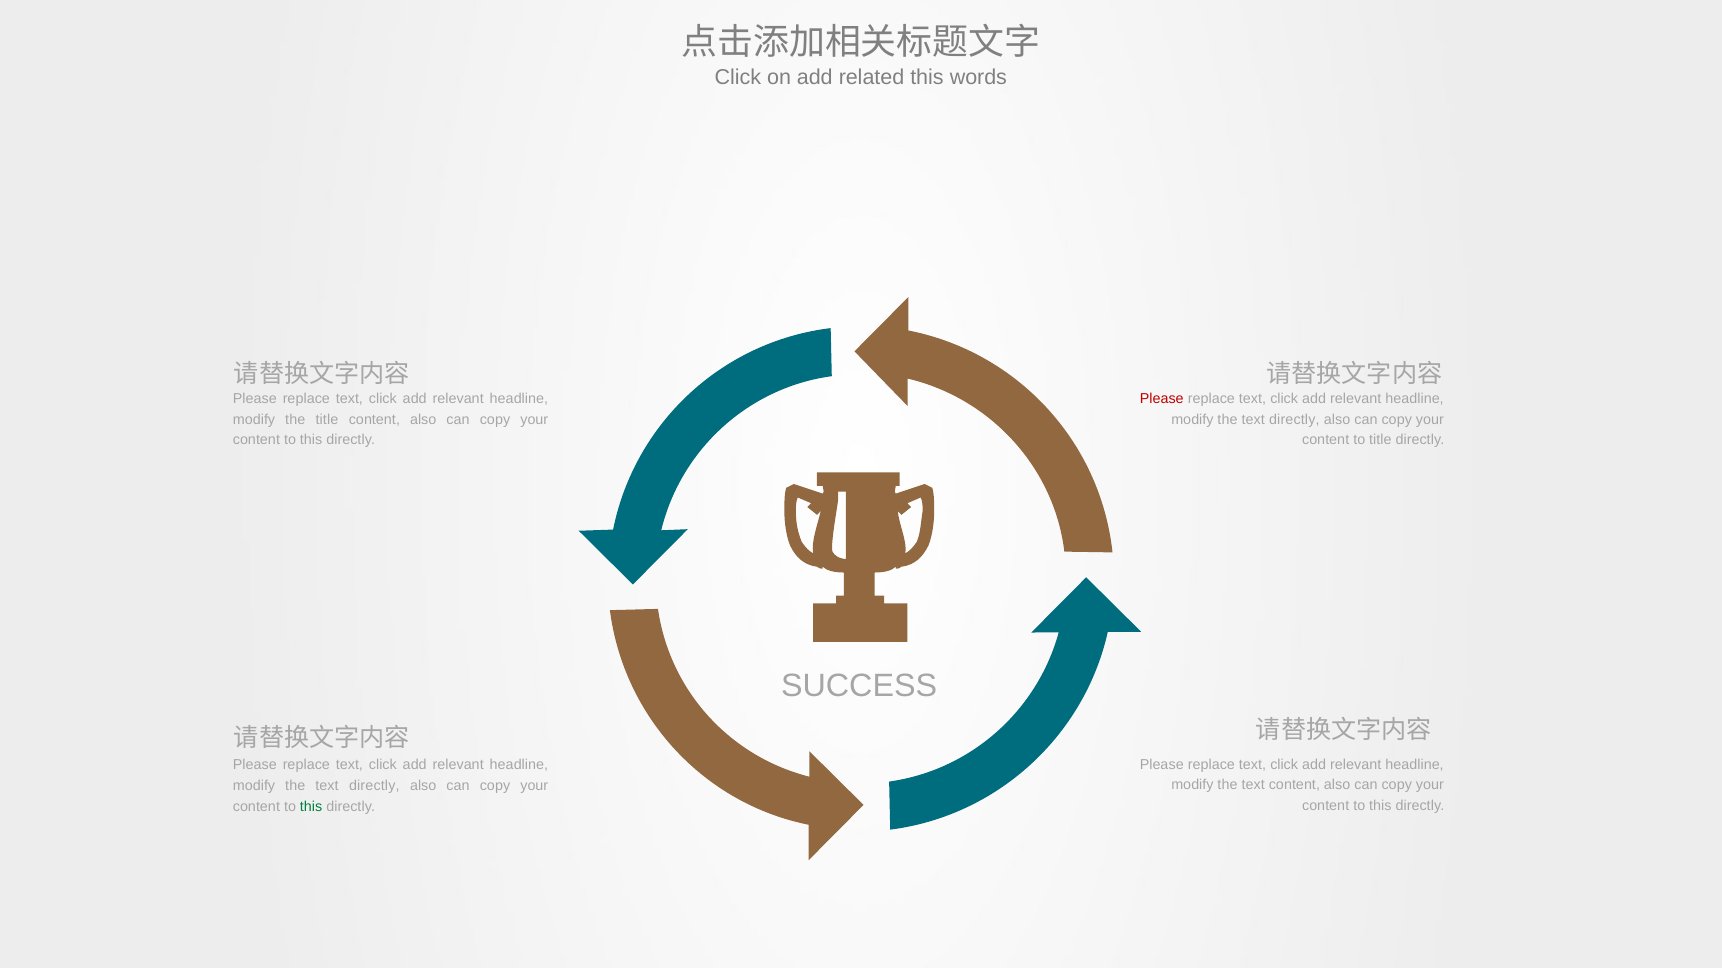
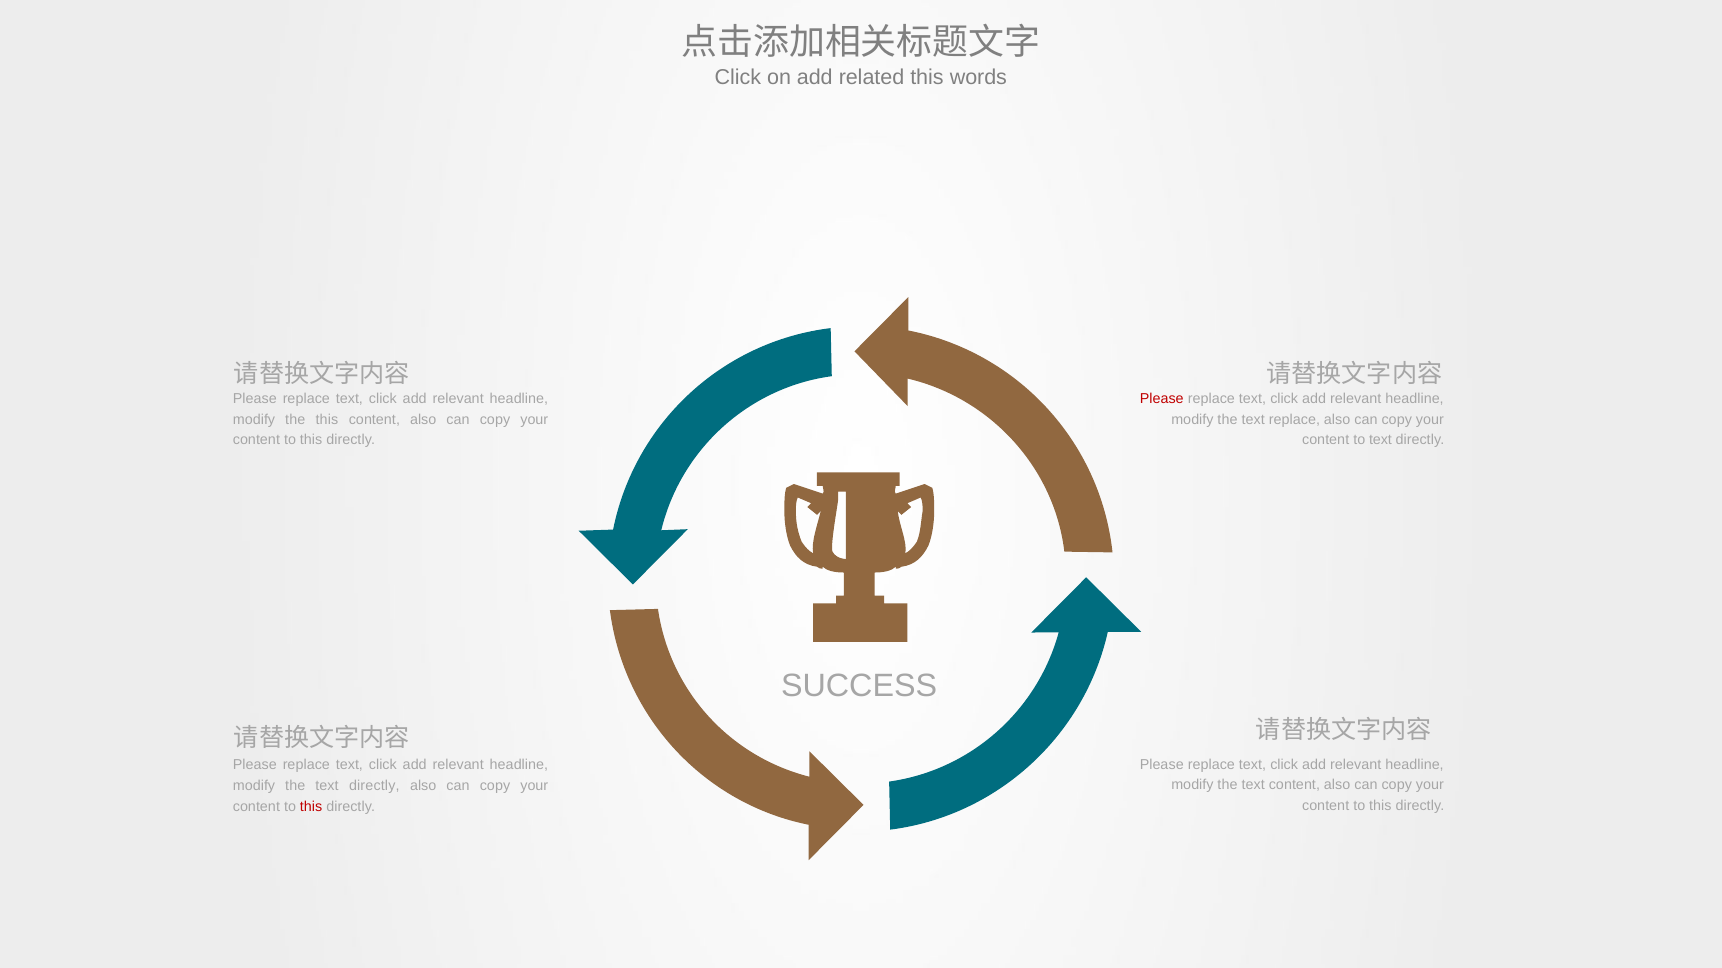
the title: title -> this
directly at (1294, 420): directly -> replace
to title: title -> text
this at (311, 807) colour: green -> red
